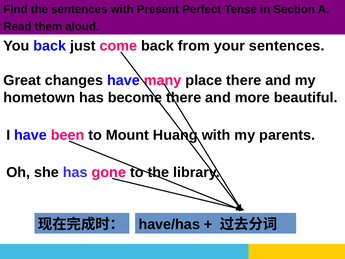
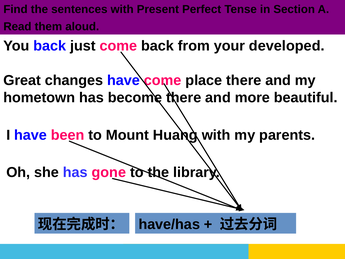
your sentences: sentences -> developed
have many: many -> come
